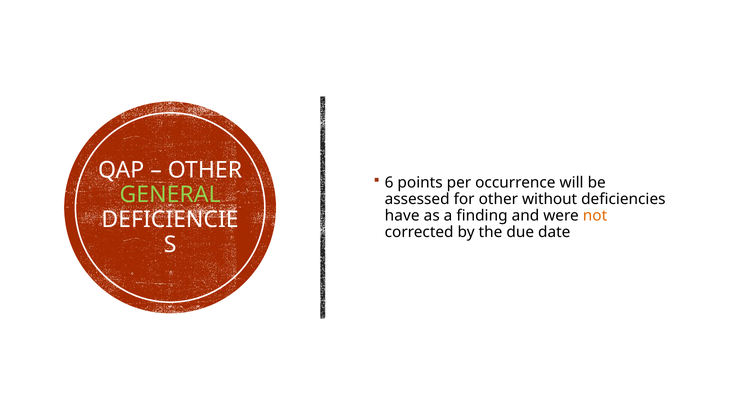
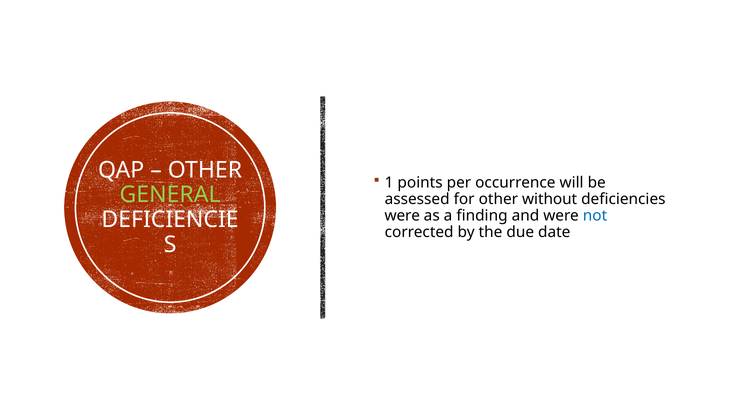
6: 6 -> 1
have at (402, 216): have -> were
not colour: orange -> blue
